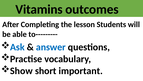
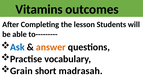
answer colour: blue -> orange
Show: Show -> Grain
important: important -> madrasah
